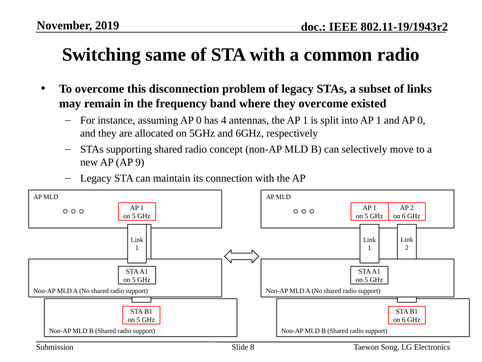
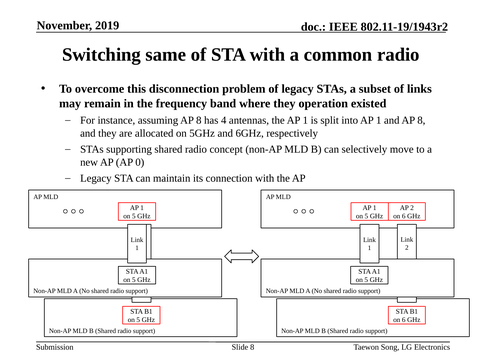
they overcome: overcome -> operation
assuming AP 0: 0 -> 8
and AP 0: 0 -> 8
9: 9 -> 0
